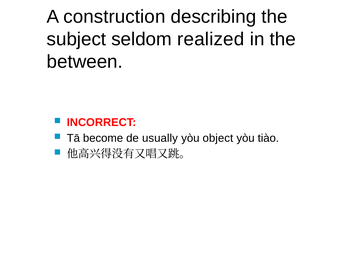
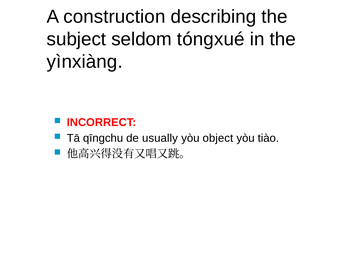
realized: realized -> tóngxué
between: between -> yìnxiàng
become: become -> qīngchu
